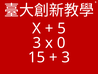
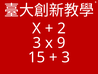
5: 5 -> 2
0: 0 -> 9
